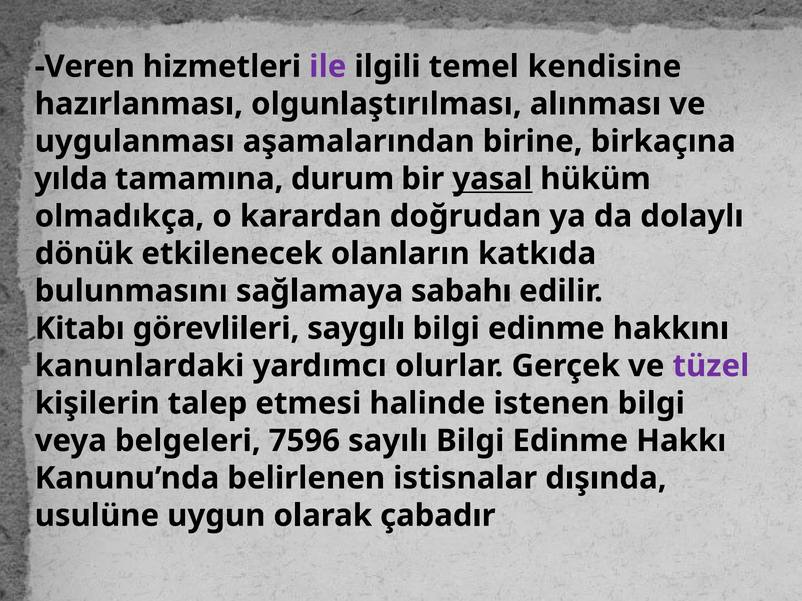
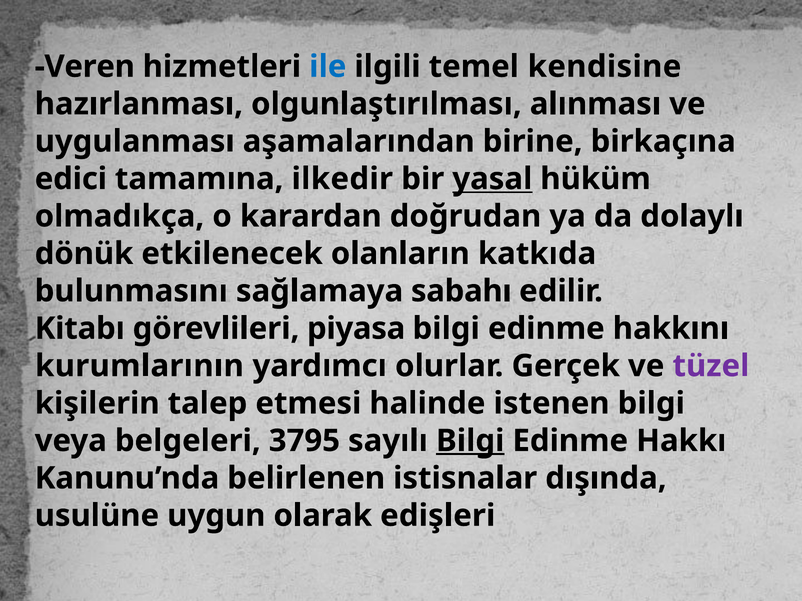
ile colour: purple -> blue
yılda: yılda -> edici
durum: durum -> ilkedir
saygılı: saygılı -> piyasa
kanunlardaki: kanunlardaki -> kurumlarının
7596: 7596 -> 3795
Bilgi at (470, 441) underline: none -> present
çabadır: çabadır -> edişleri
